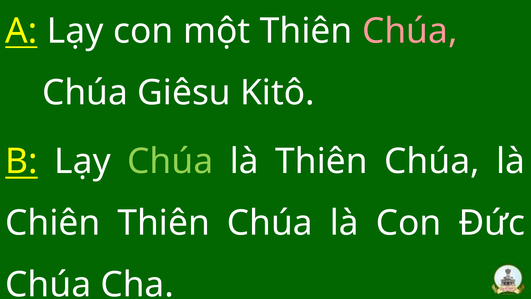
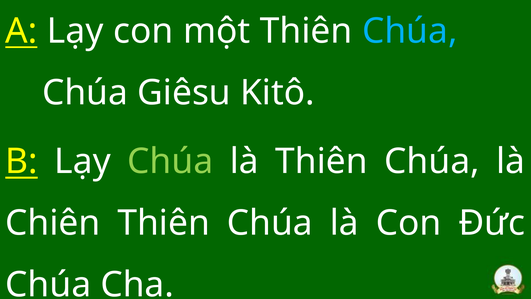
Chúa at (410, 31) colour: pink -> light blue
